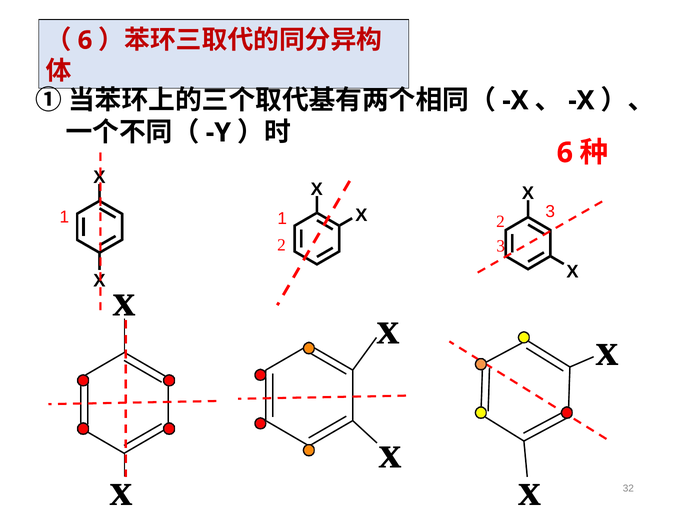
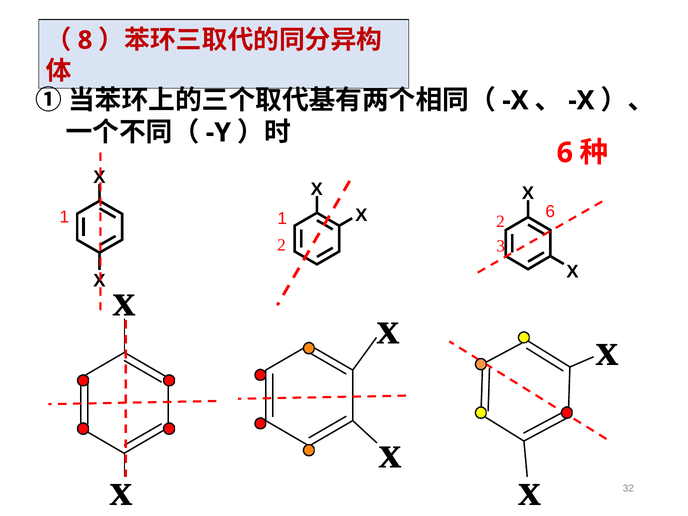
6 at (85, 40): 6 -> 8
1 3: 3 -> 6
